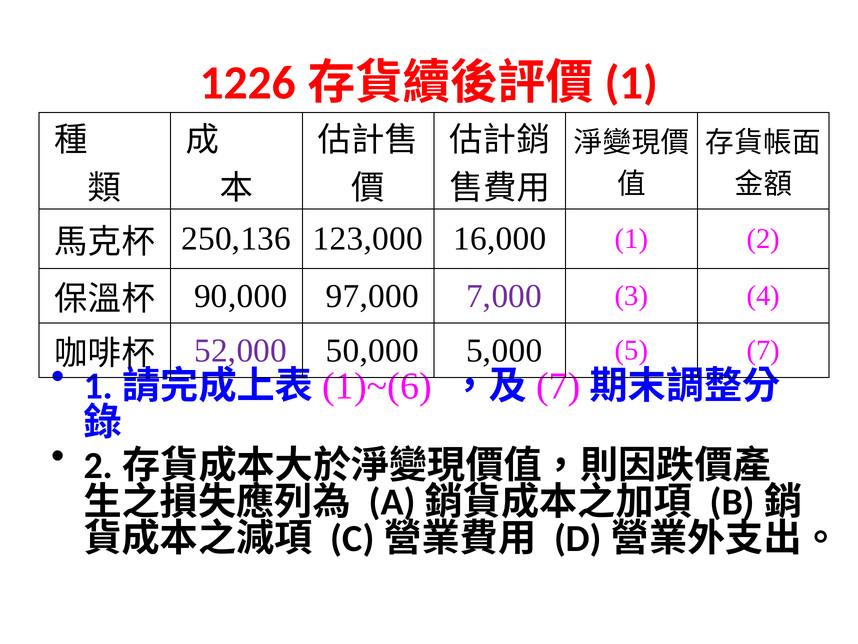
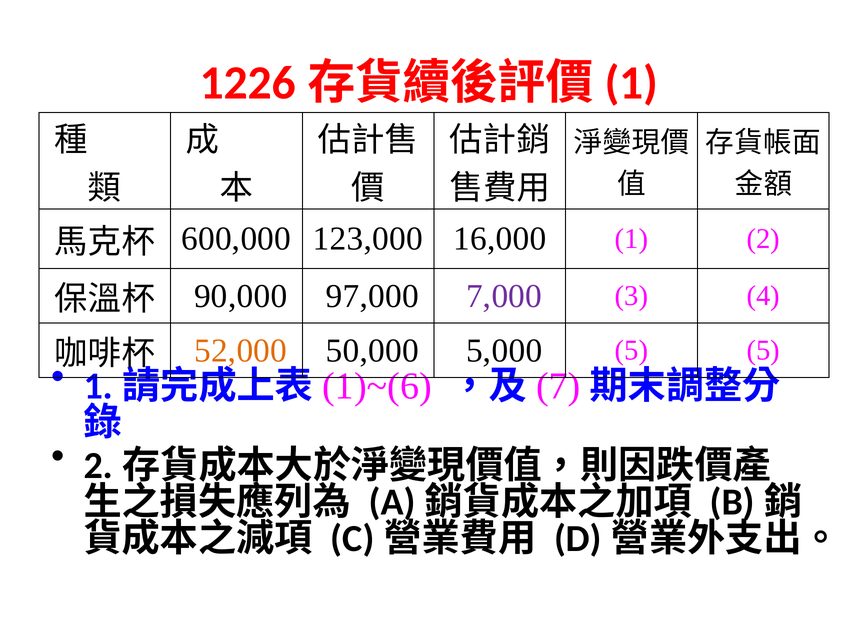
250,136: 250,136 -> 600,000
52,000 colour: purple -> orange
5 7: 7 -> 5
